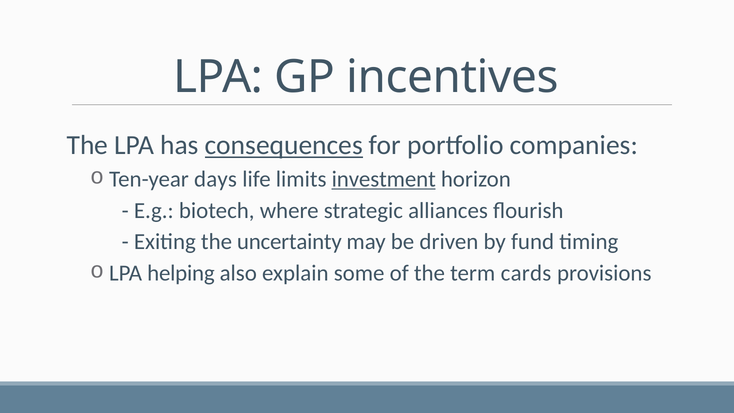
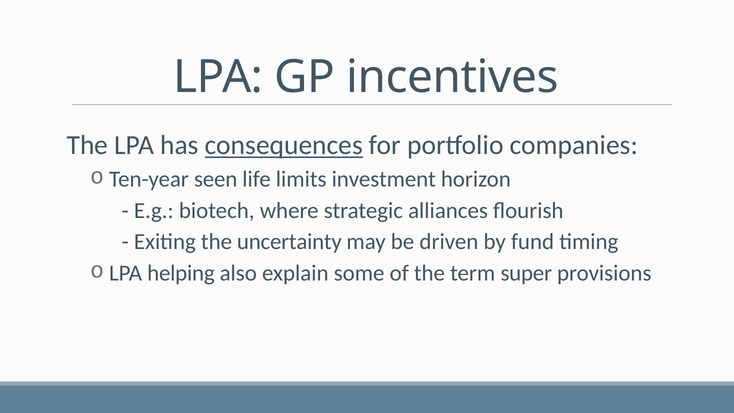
days: days -> seen
investment underline: present -> none
cards: cards -> super
